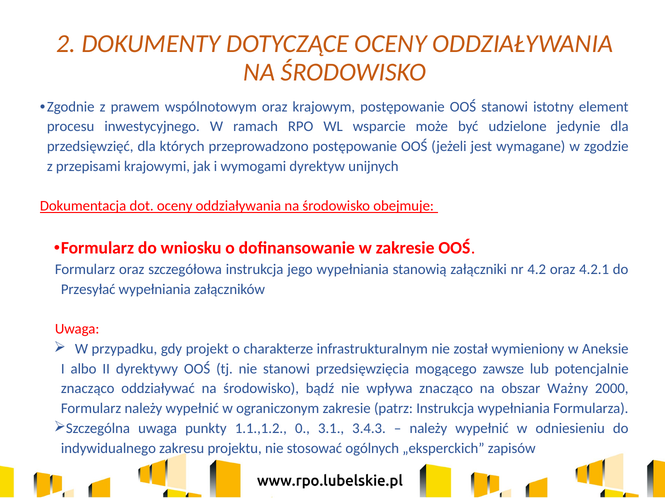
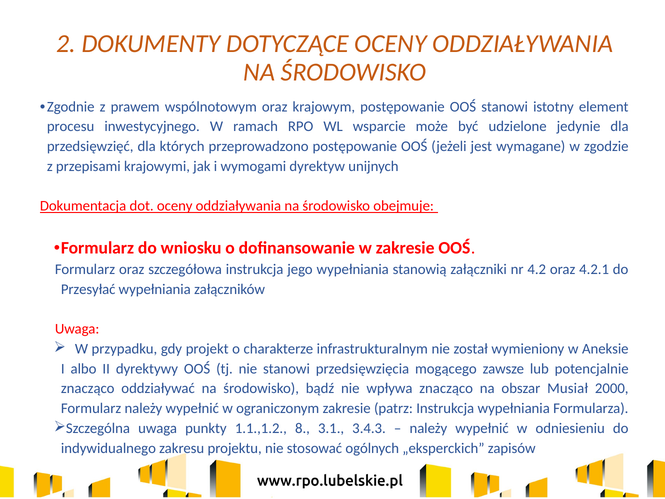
Ważny: Ważny -> Musiał
0: 0 -> 8
